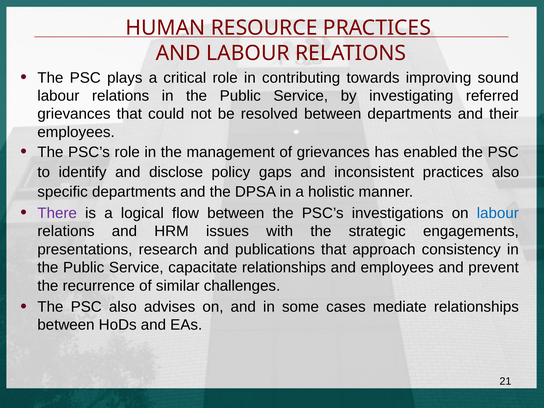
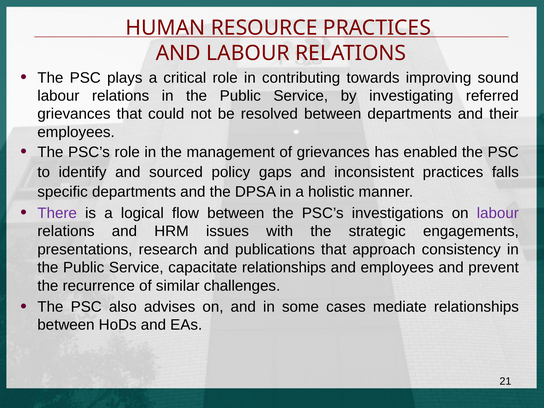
disclose: disclose -> sourced
practices also: also -> falls
labour at (498, 213) colour: blue -> purple
